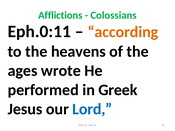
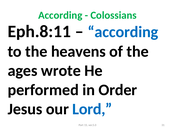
Afflictions at (60, 15): Afflictions -> According
Eph.0:11: Eph.0:11 -> Eph.8:11
according at (123, 32) colour: orange -> blue
Greek: Greek -> Order
